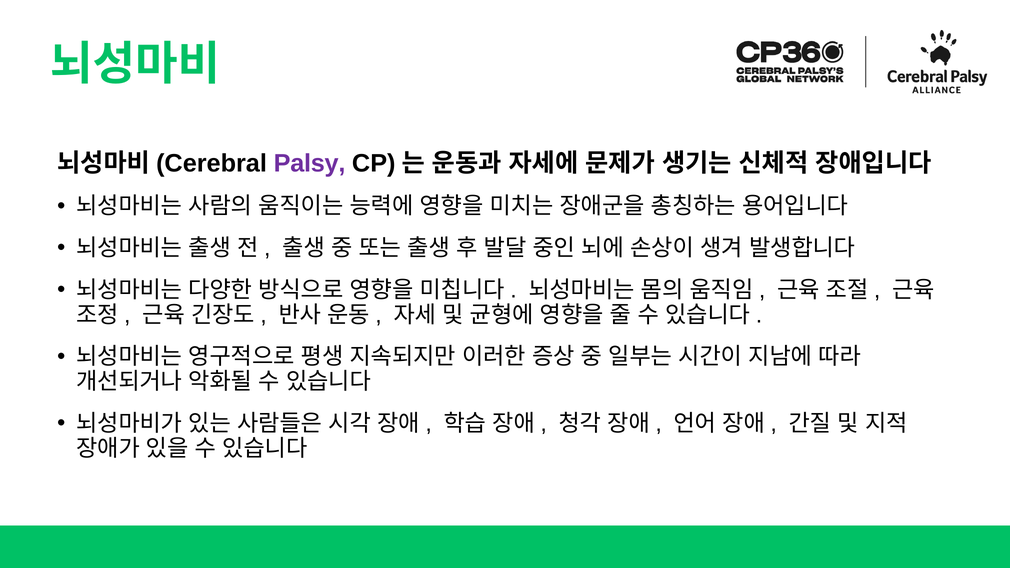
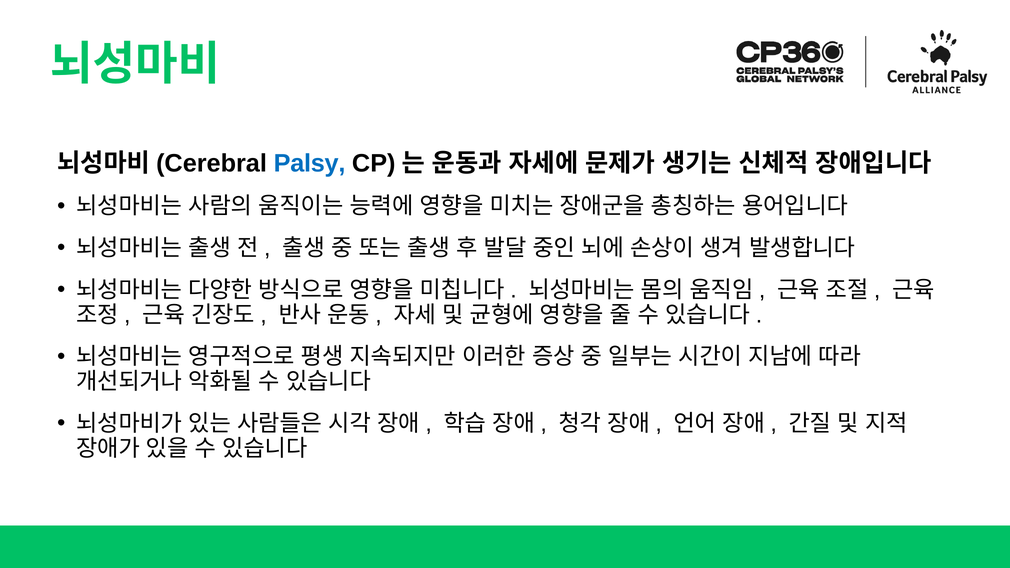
Palsy colour: purple -> blue
